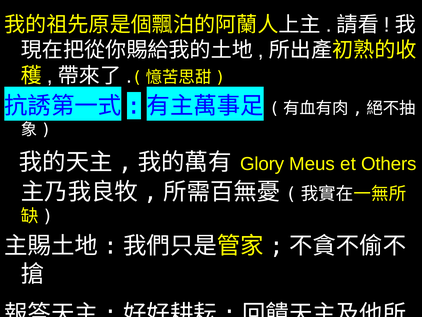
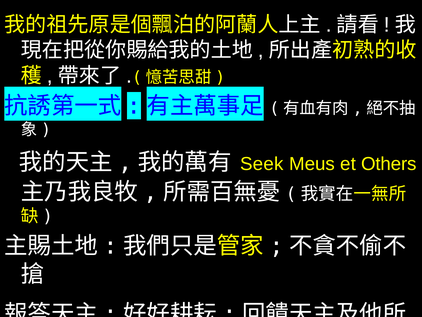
Glory: Glory -> Seek
